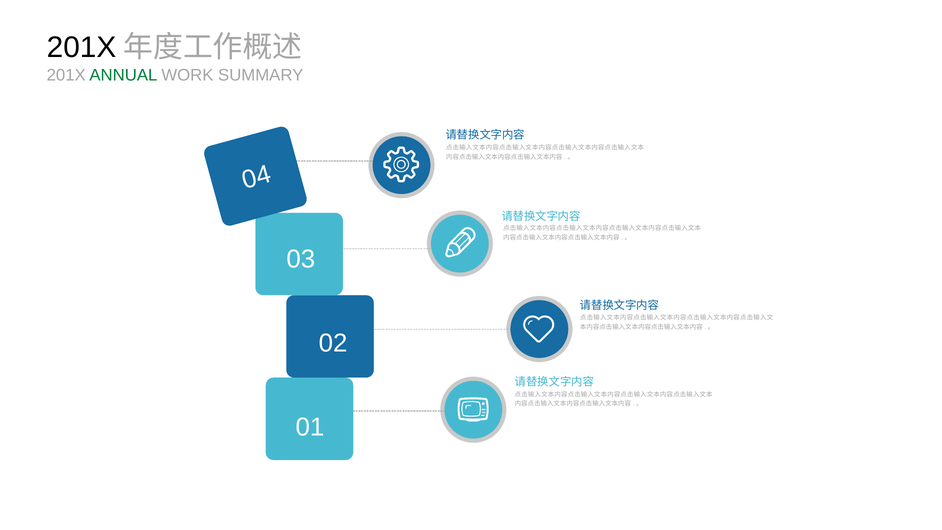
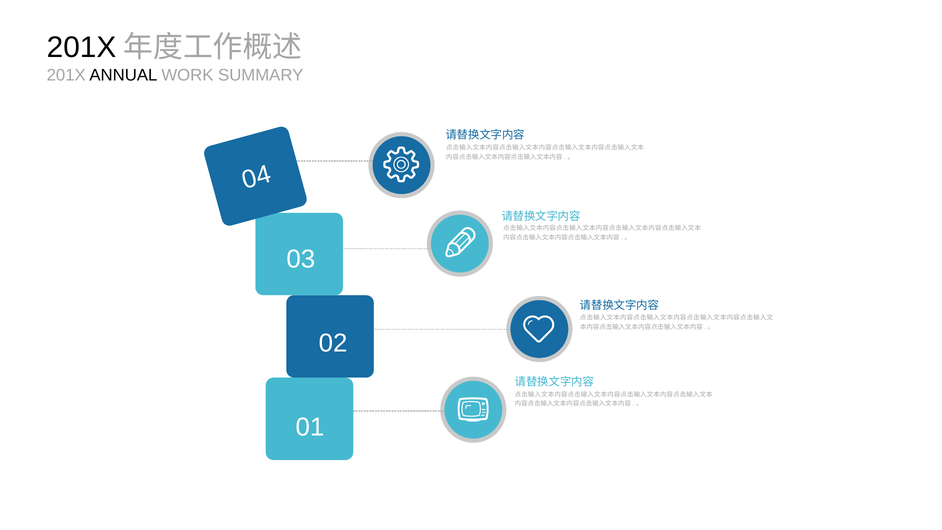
ANNUAL colour: green -> black
